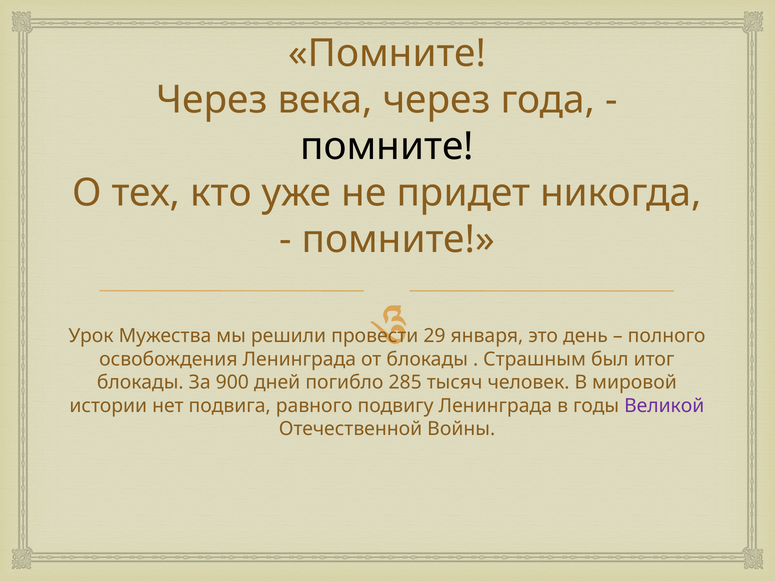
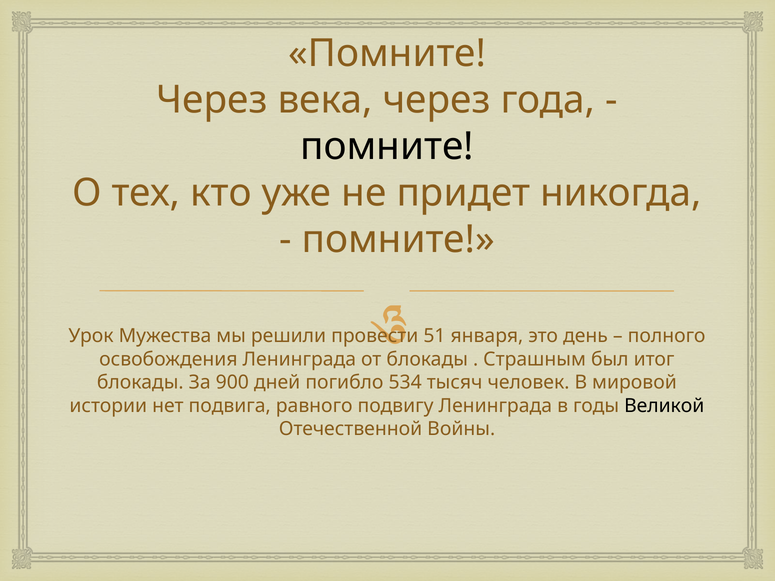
29: 29 -> 51
285: 285 -> 534
Великой colour: purple -> black
